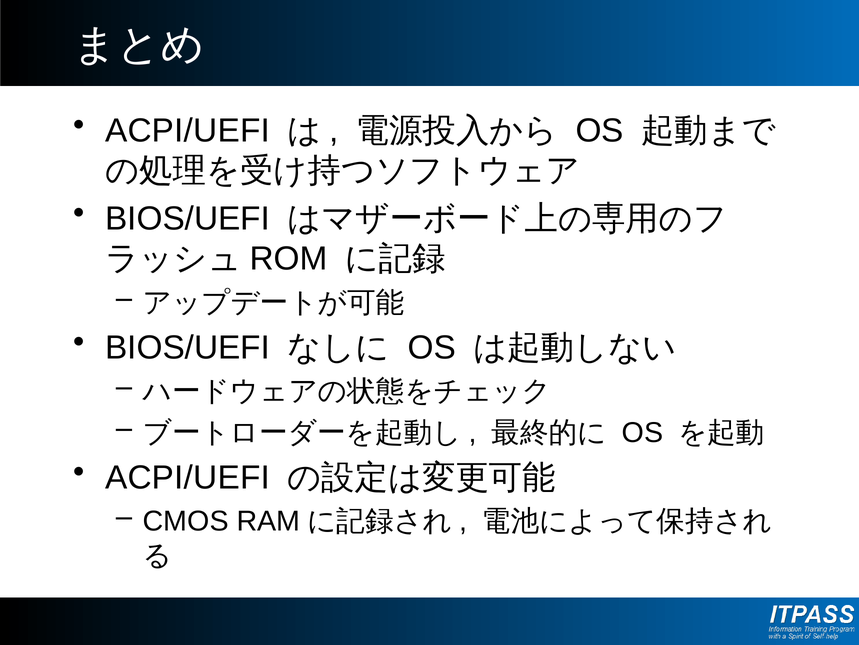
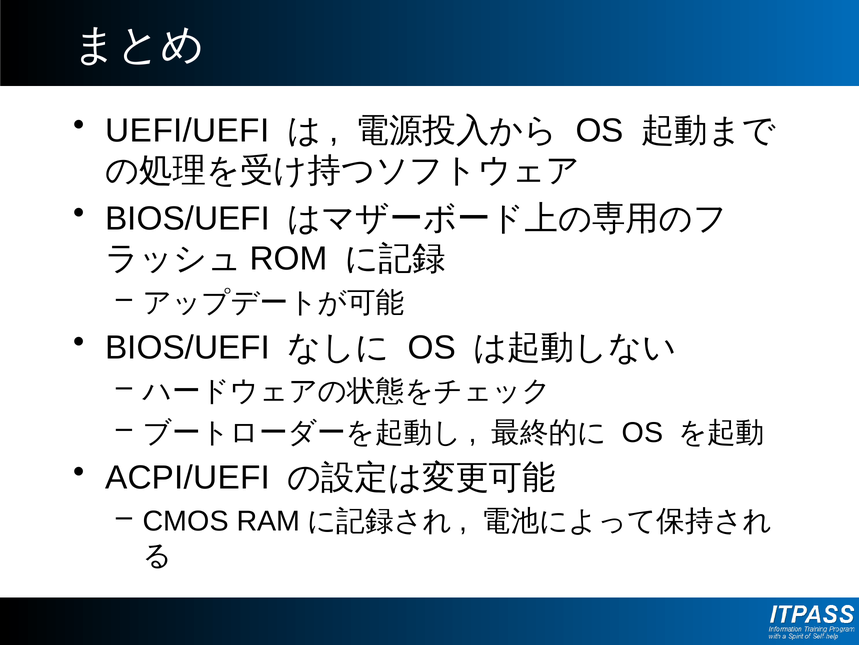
ACPI/UEFI at (188, 131): ACPI/UEFI -> UEFI/UEFI
